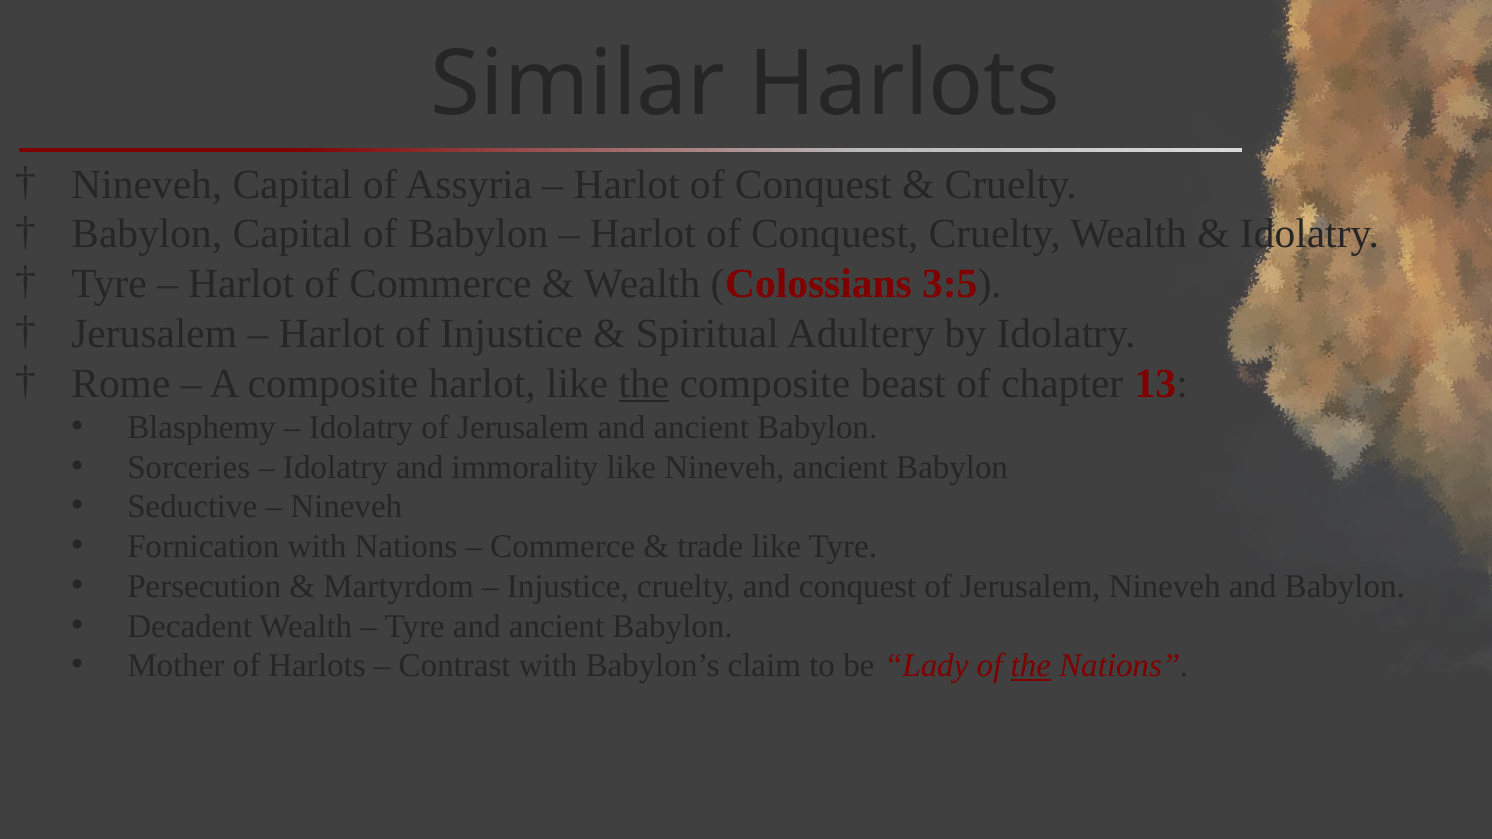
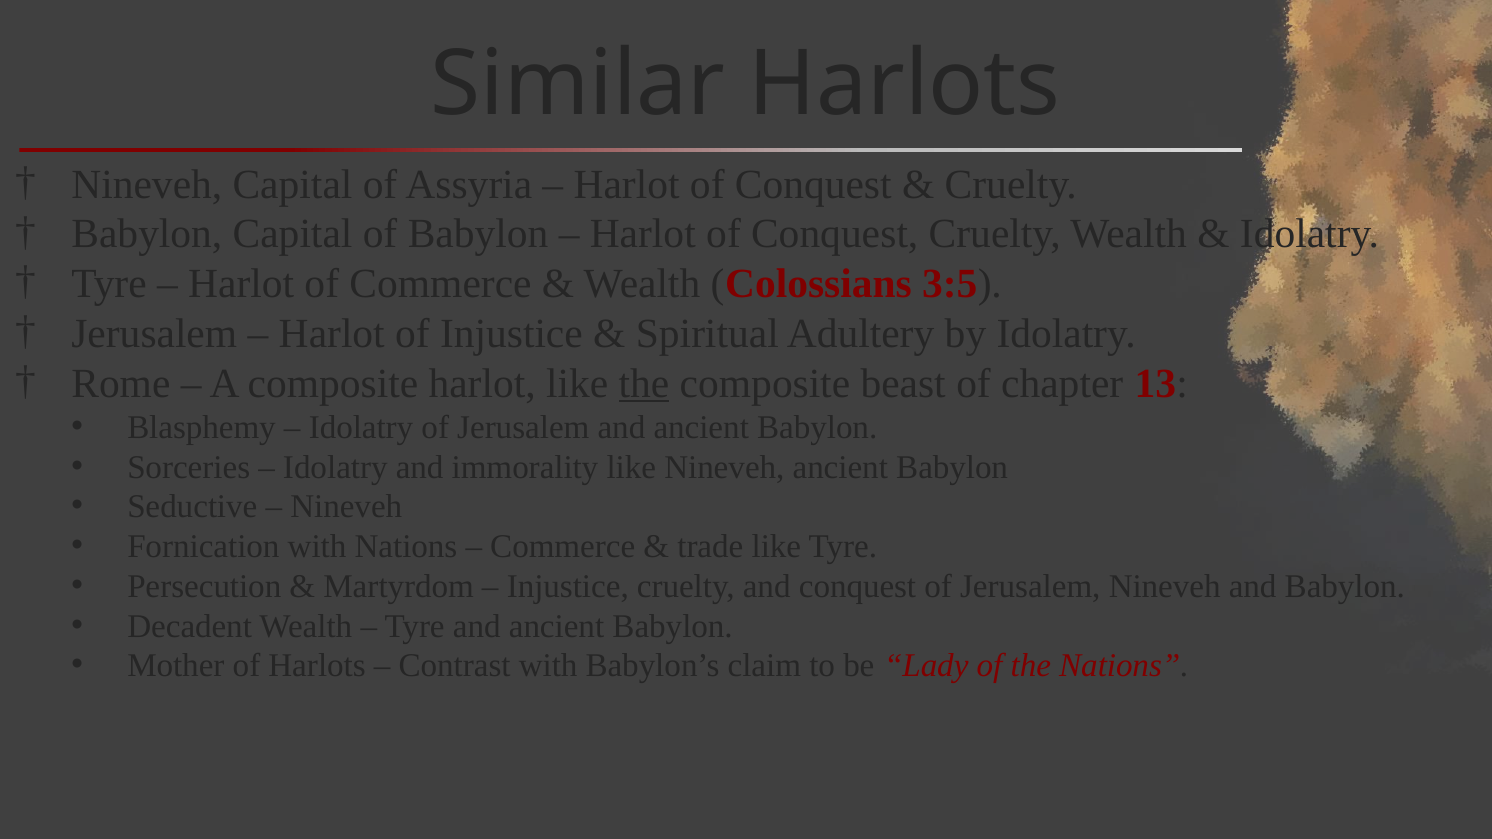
the at (1031, 666) underline: present -> none
